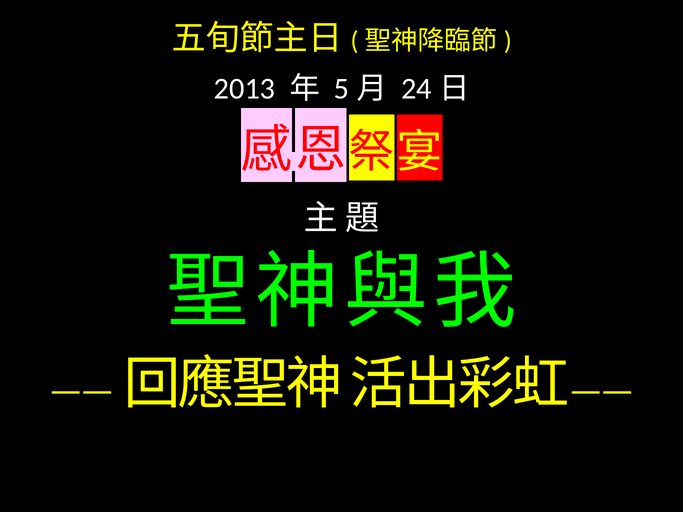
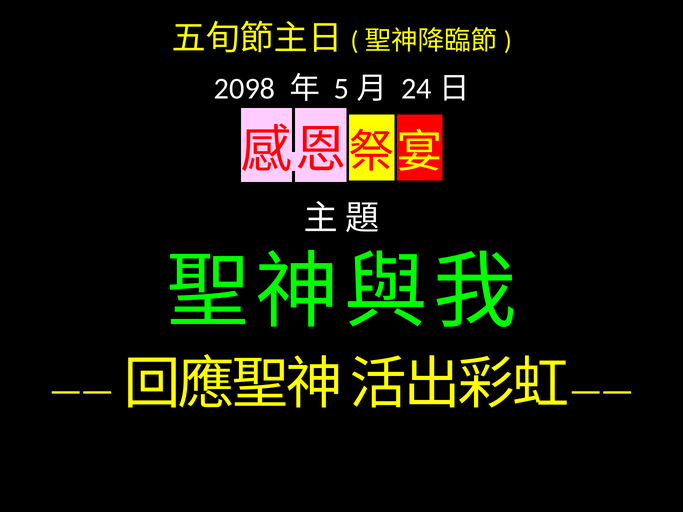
2013: 2013 -> 2098
